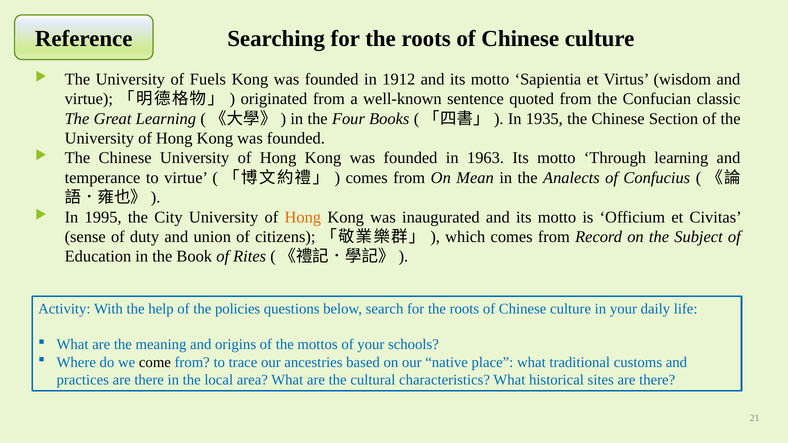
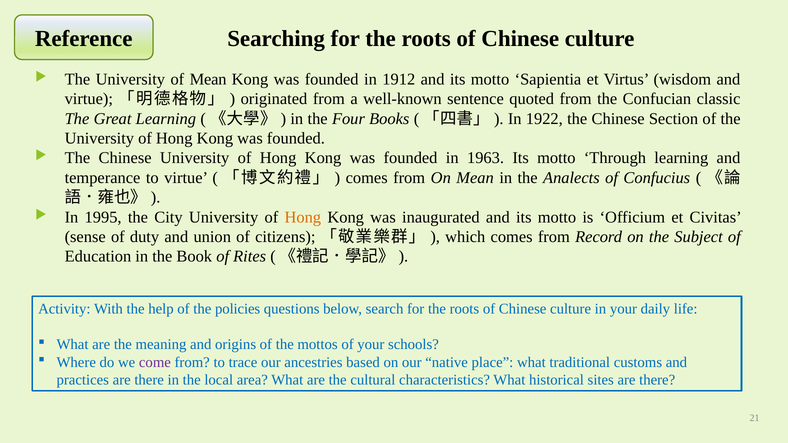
of Fuels: Fuels -> Mean
1935: 1935 -> 1922
come colour: black -> purple
